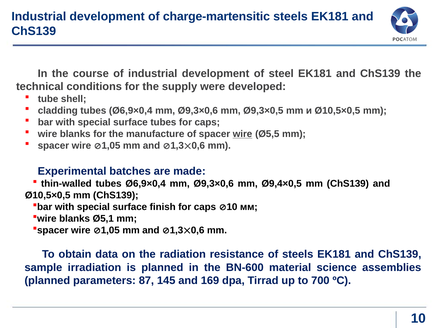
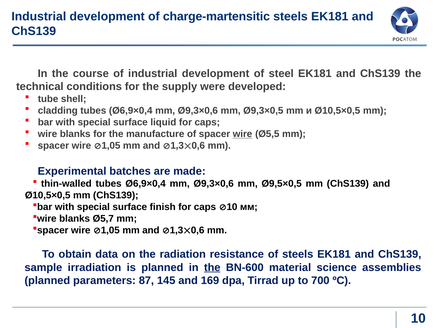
surface tubes: tubes -> liquid
Ø9,4×0,5: Ø9,4×0,5 -> Ø9,5×0,5
Ø5,1: Ø5,1 -> Ø5,7
the at (212, 268) underline: none -> present
